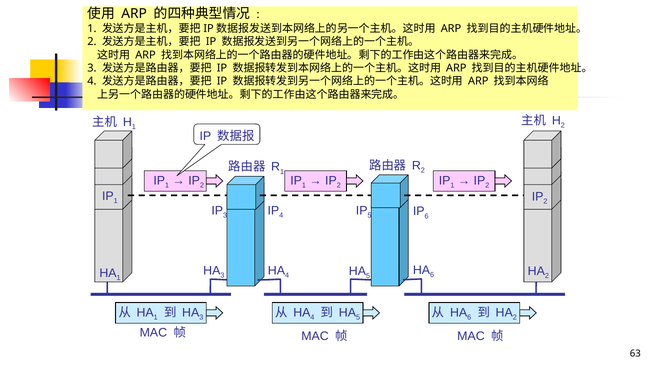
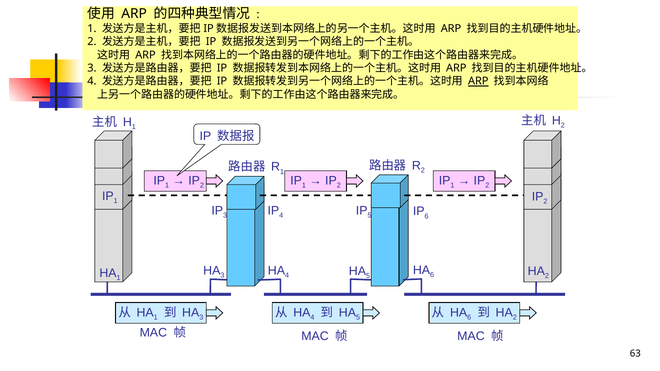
ARP at (478, 81) underline: none -> present
